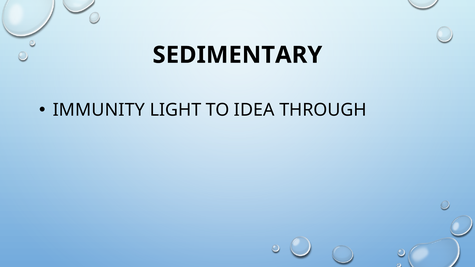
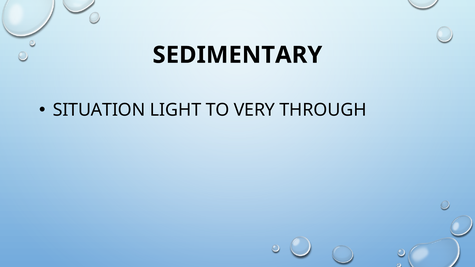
IMMUNITY: IMMUNITY -> SITUATION
IDEA: IDEA -> VERY
